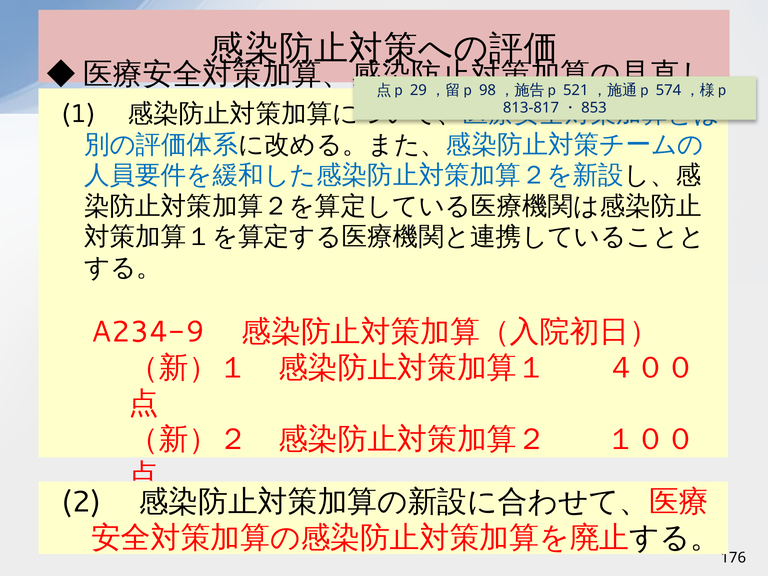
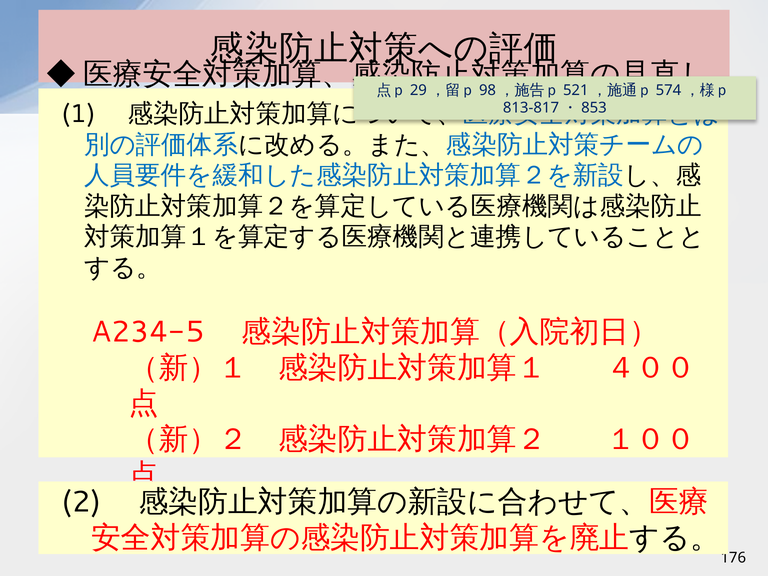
A234-9: A234-9 -> A234-5
